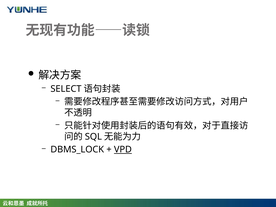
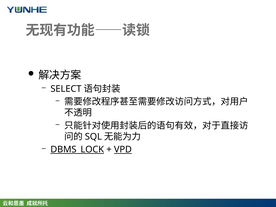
DBMS_LOCK underline: none -> present
